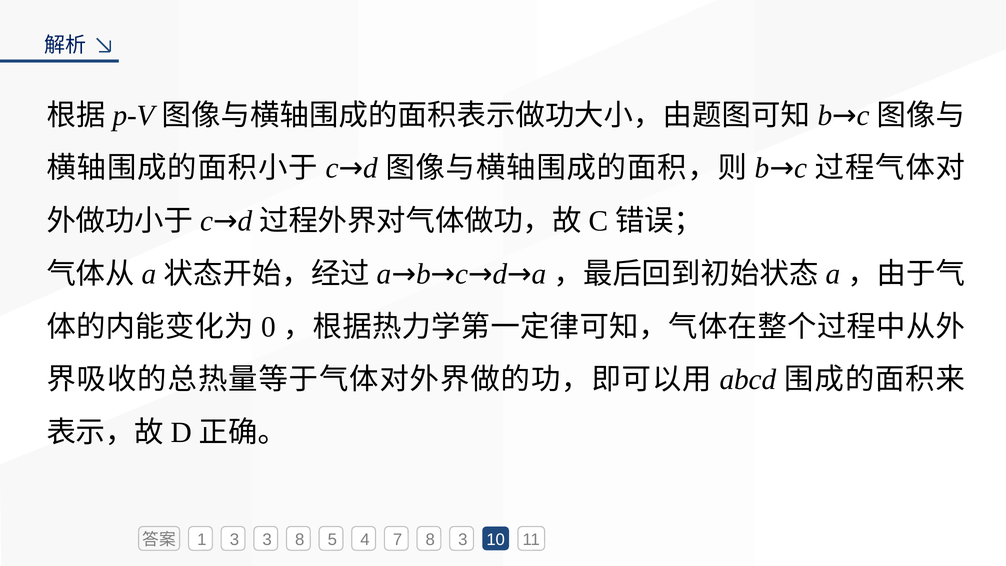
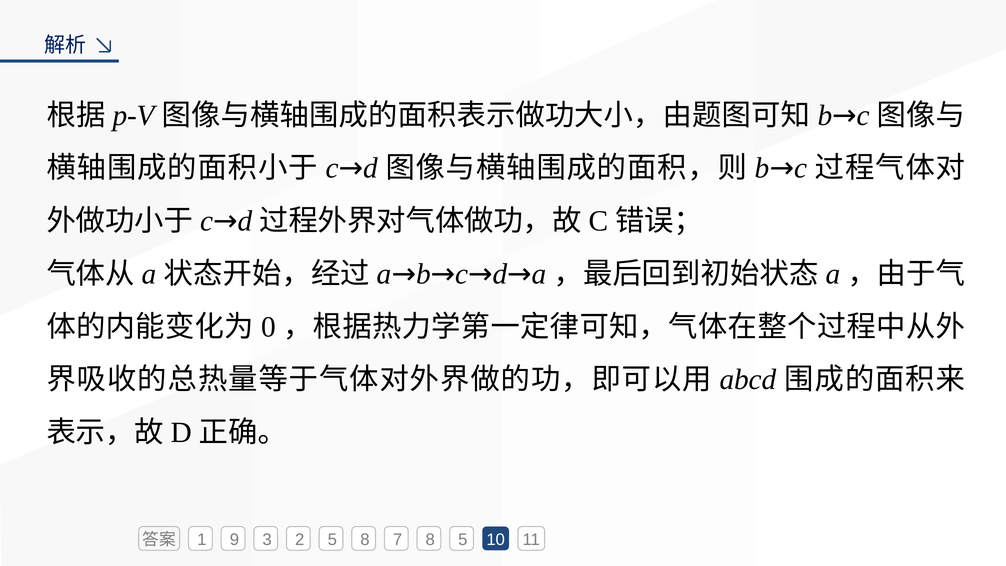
1 3: 3 -> 9
3 8: 8 -> 2
5 4: 4 -> 8
8 3: 3 -> 5
